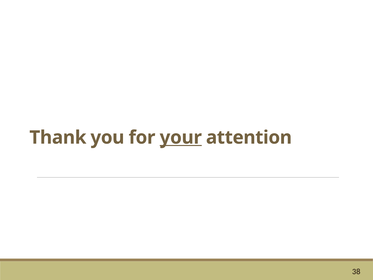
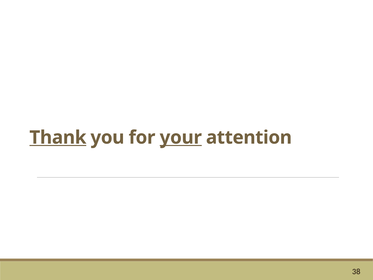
Thank underline: none -> present
